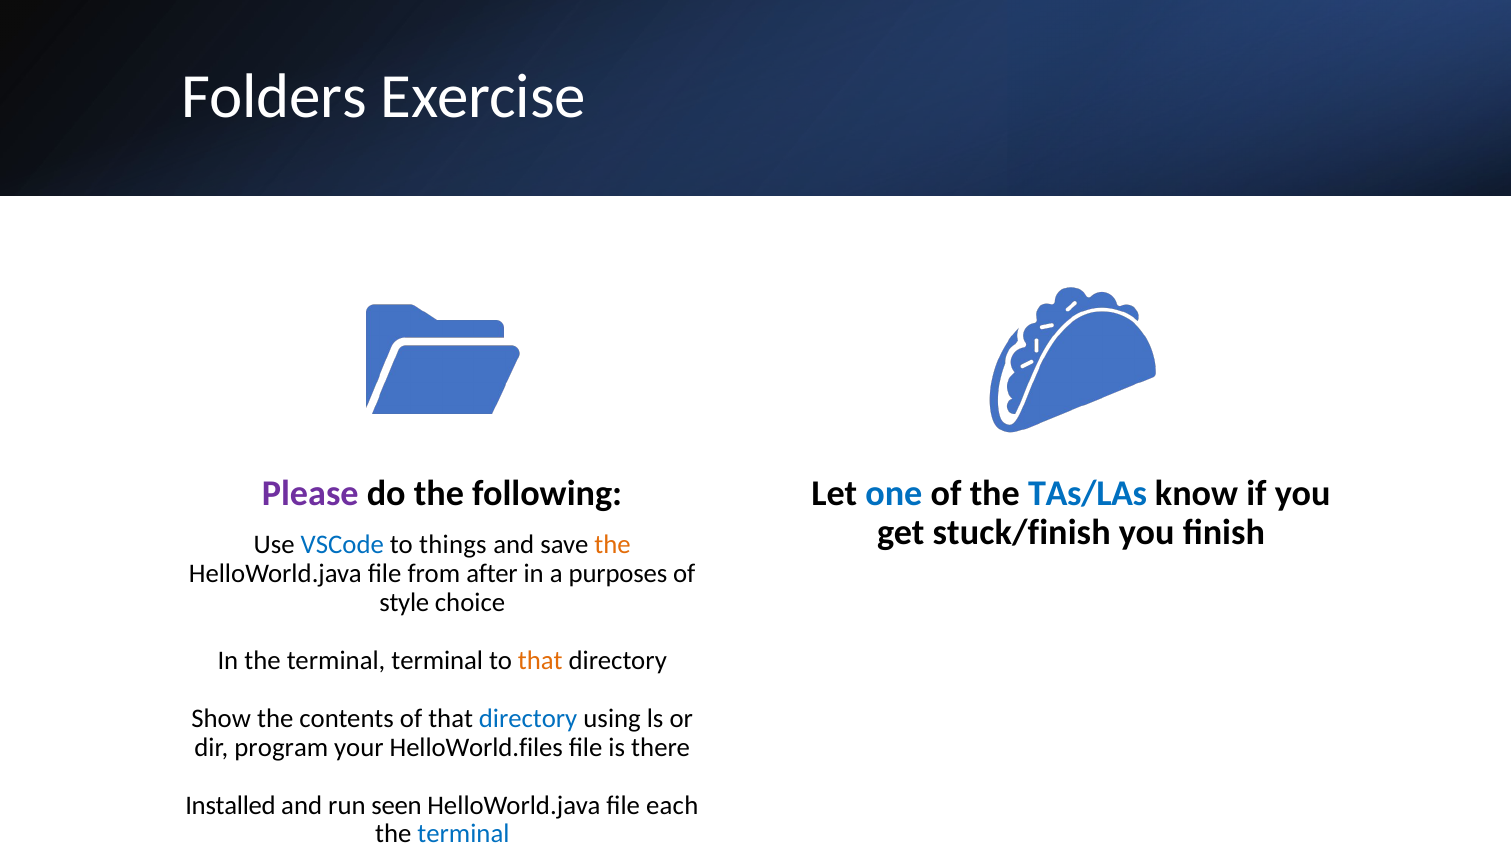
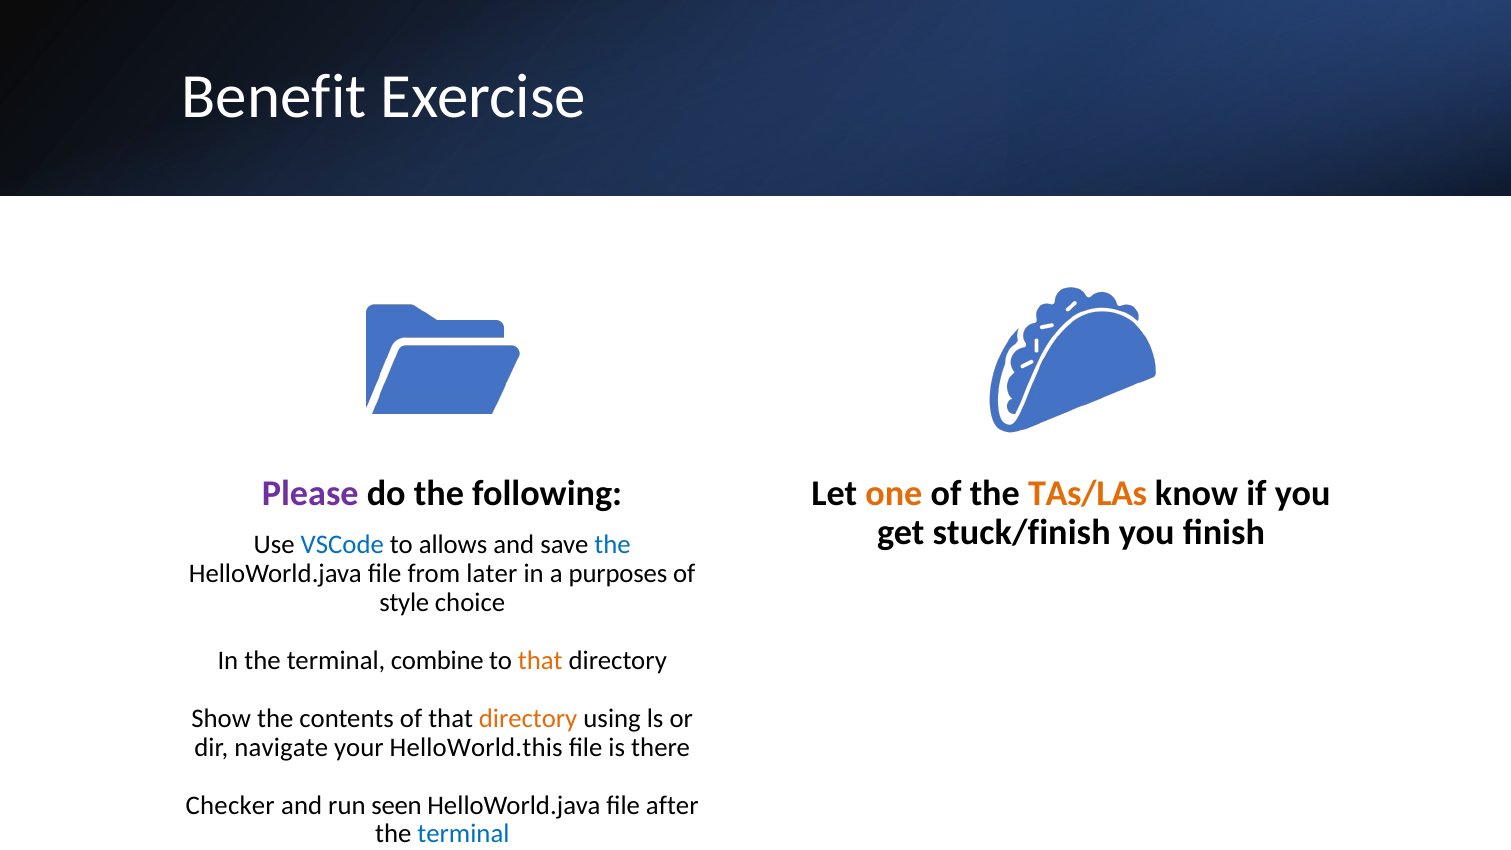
Folders: Folders -> Benefit
one colour: blue -> orange
TAs/LAs colour: blue -> orange
things: things -> allows
the at (613, 545) colour: orange -> blue
after: after -> later
terminal terminal: terminal -> combine
directory at (528, 718) colour: blue -> orange
program: program -> navigate
HelloWorld.files: HelloWorld.files -> HelloWorld.this
Installed: Installed -> Checker
each: each -> after
